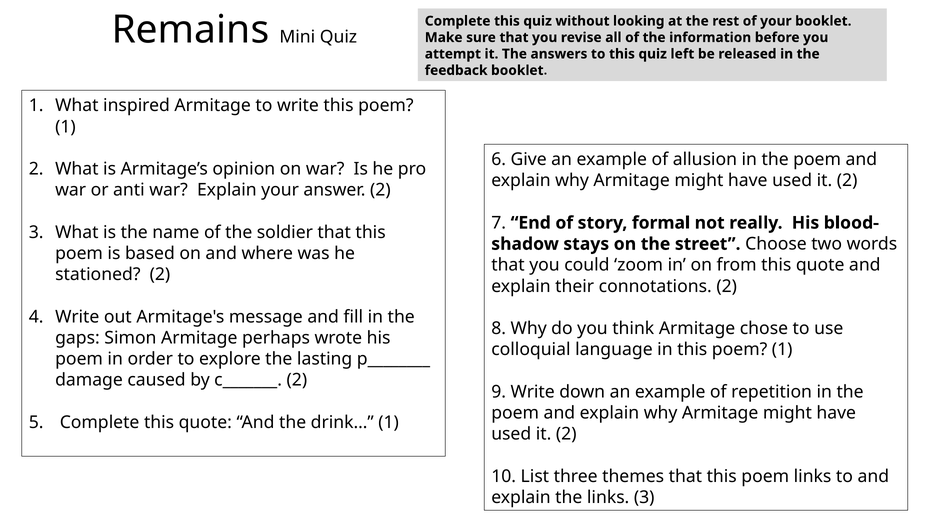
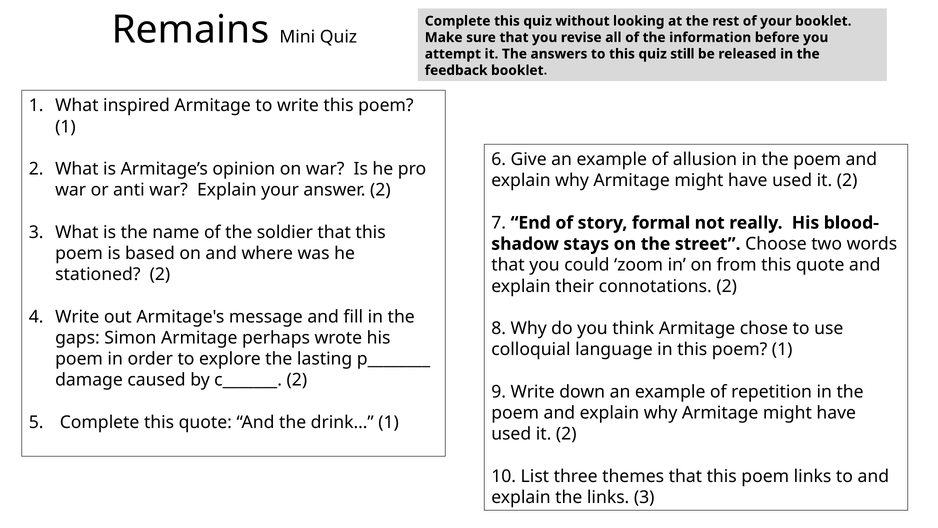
left: left -> still
